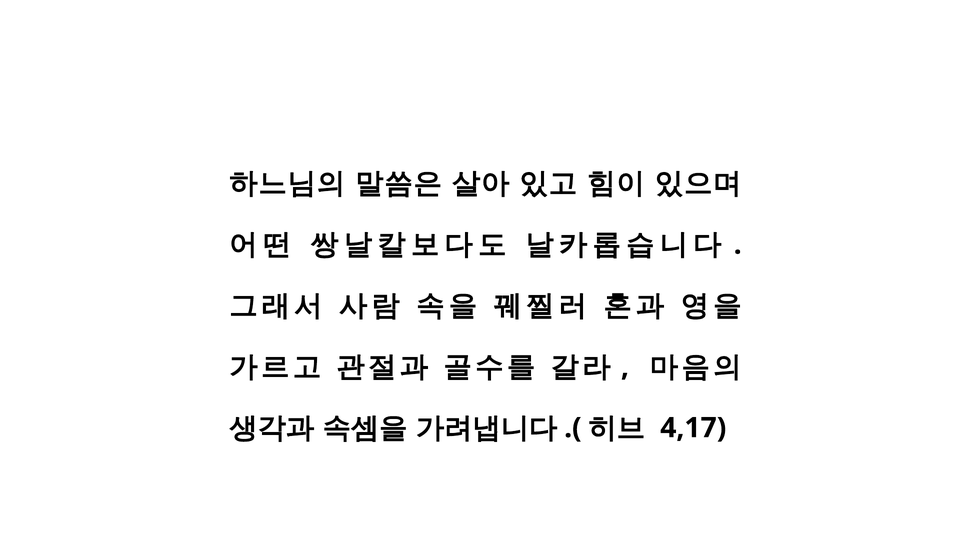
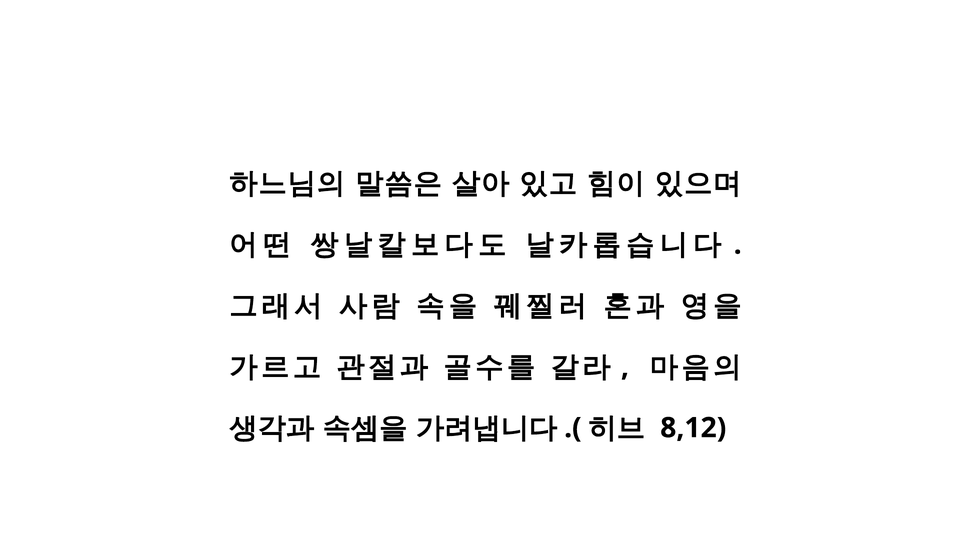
4,17: 4,17 -> 8,12
